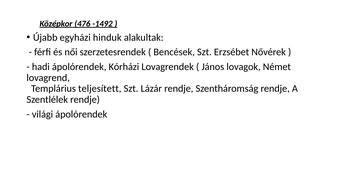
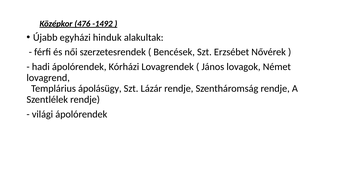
teljesített: teljesített -> ápolásügy
